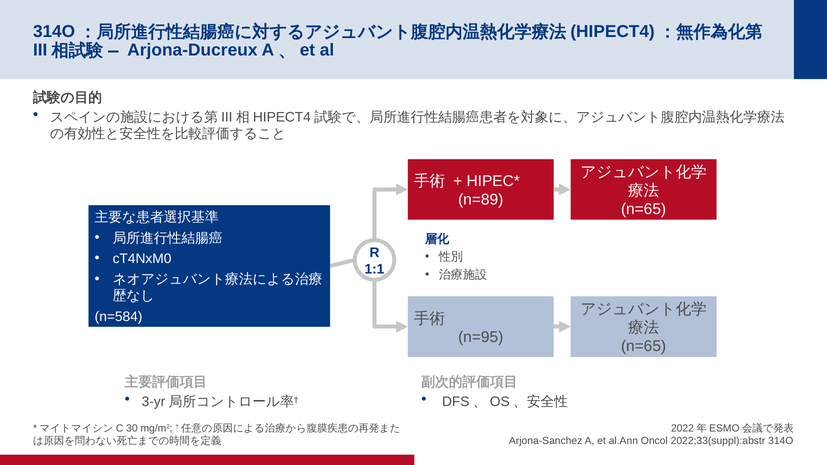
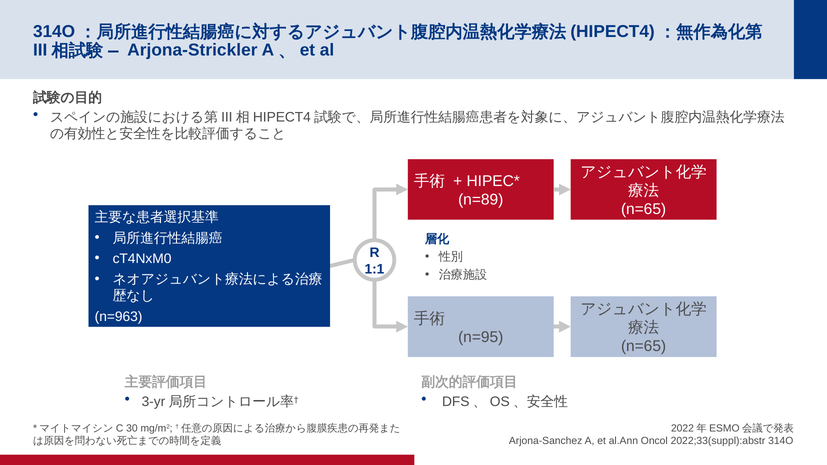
Arjona-Ducreux: Arjona-Ducreux -> Arjona-Strickler
n=584: n=584 -> n=963
